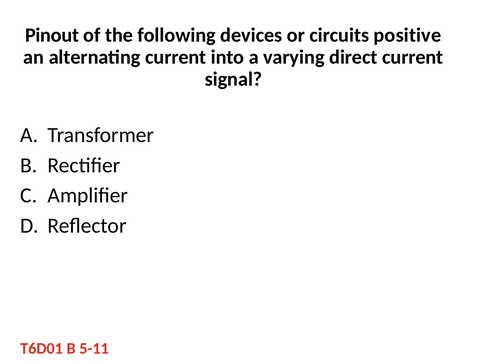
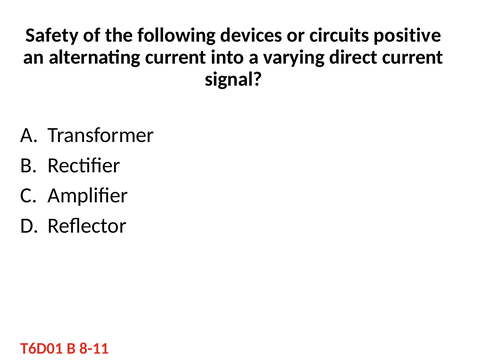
Pinout: Pinout -> Safety
5-11: 5-11 -> 8-11
